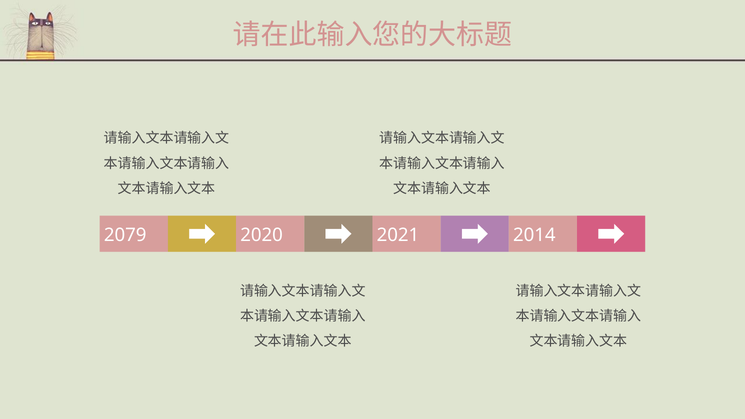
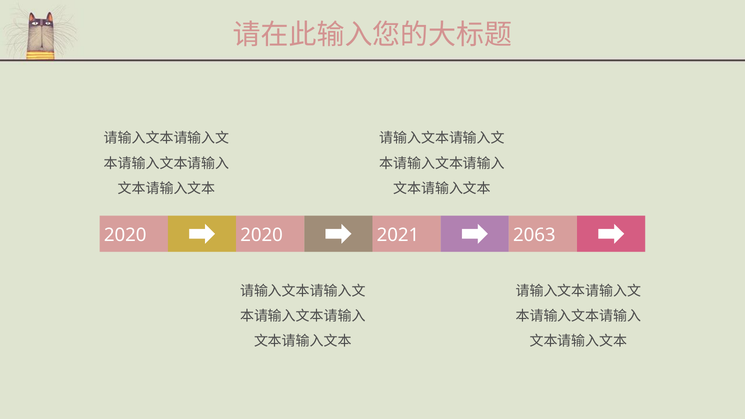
2079 at (125, 235): 2079 -> 2020
2014: 2014 -> 2063
